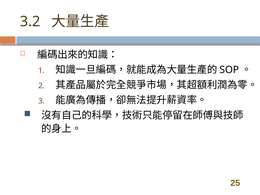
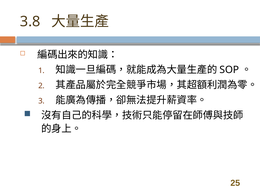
3.2: 3.2 -> 3.8
